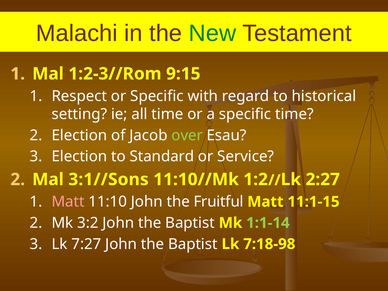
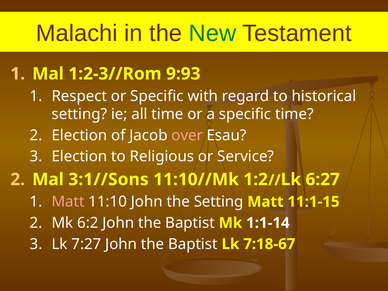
9:15: 9:15 -> 9:93
over colour: light green -> pink
Standard: Standard -> Religious
2:27: 2:27 -> 6:27
the Fruitful: Fruitful -> Setting
3:2: 3:2 -> 6:2
1:1-14 colour: light green -> white
7:18-98: 7:18-98 -> 7:18-67
